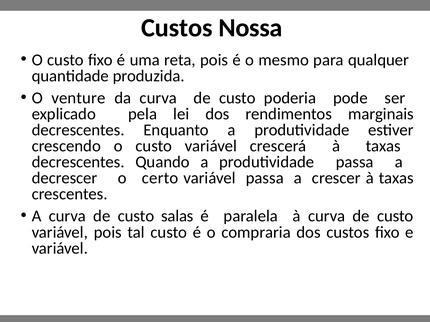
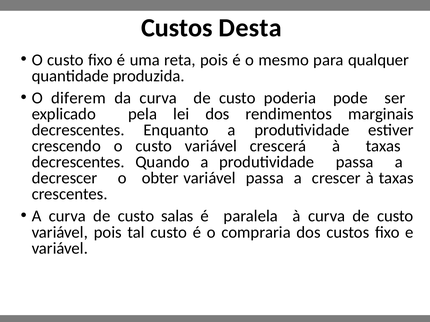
Nossa: Nossa -> Desta
venture: venture -> diferem
certo: certo -> obter
